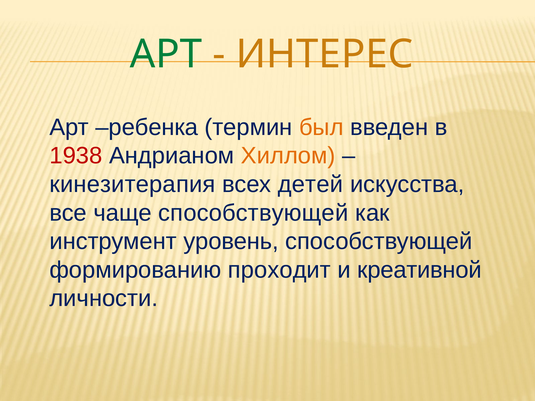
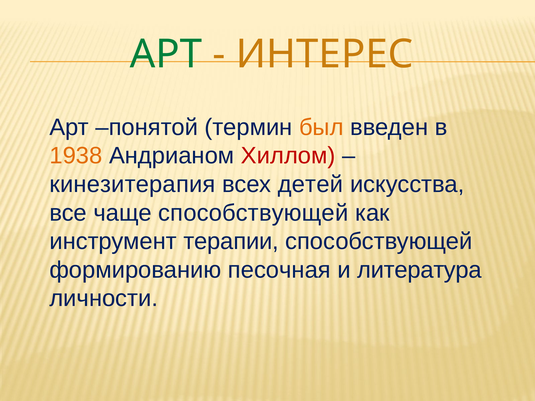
ребенка: ребенка -> понятой
1938 colour: red -> orange
Хиллом colour: orange -> red
уровень: уровень -> терапии
проходит: проходит -> песочная
креативной: креативной -> литература
